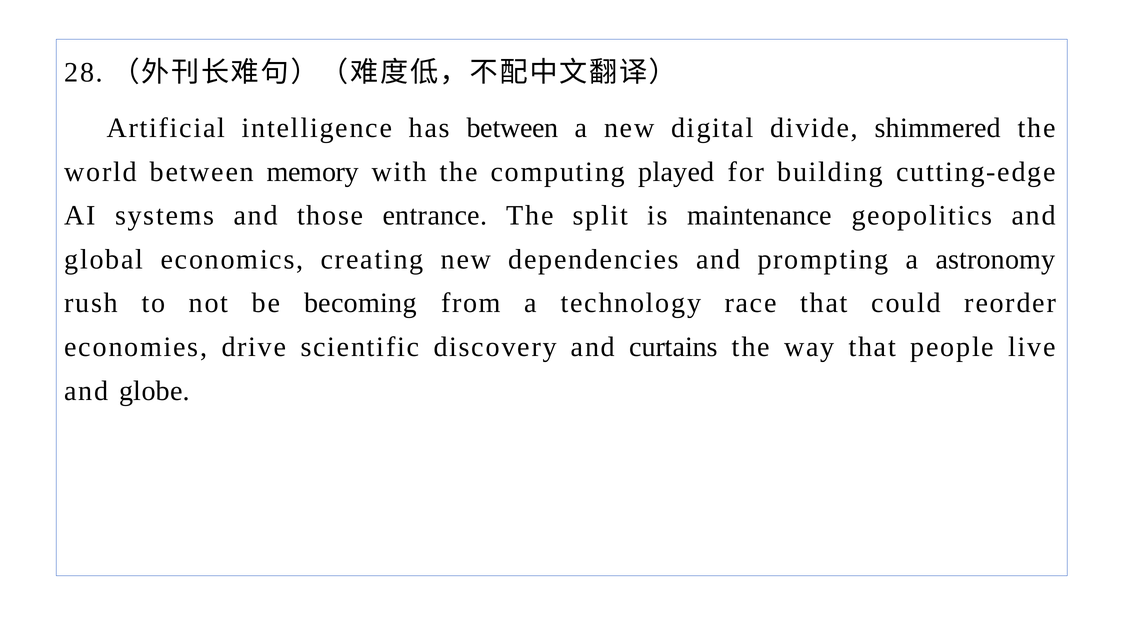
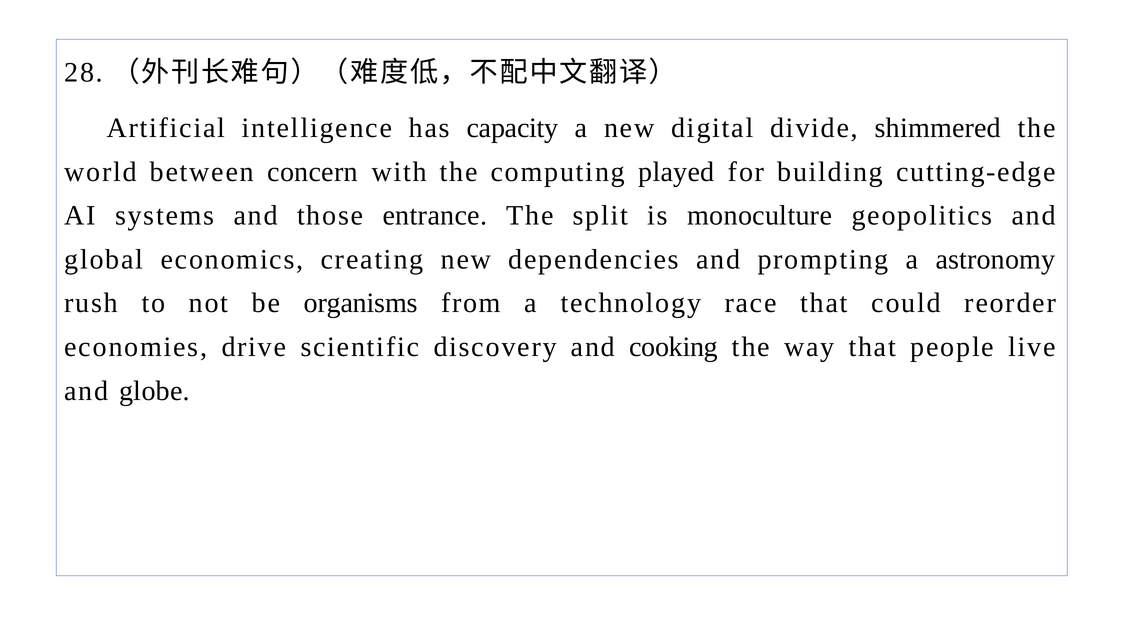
has between: between -> capacity
memory: memory -> concern
maintenance: maintenance -> monoculture
becoming: becoming -> organisms
curtains: curtains -> cooking
